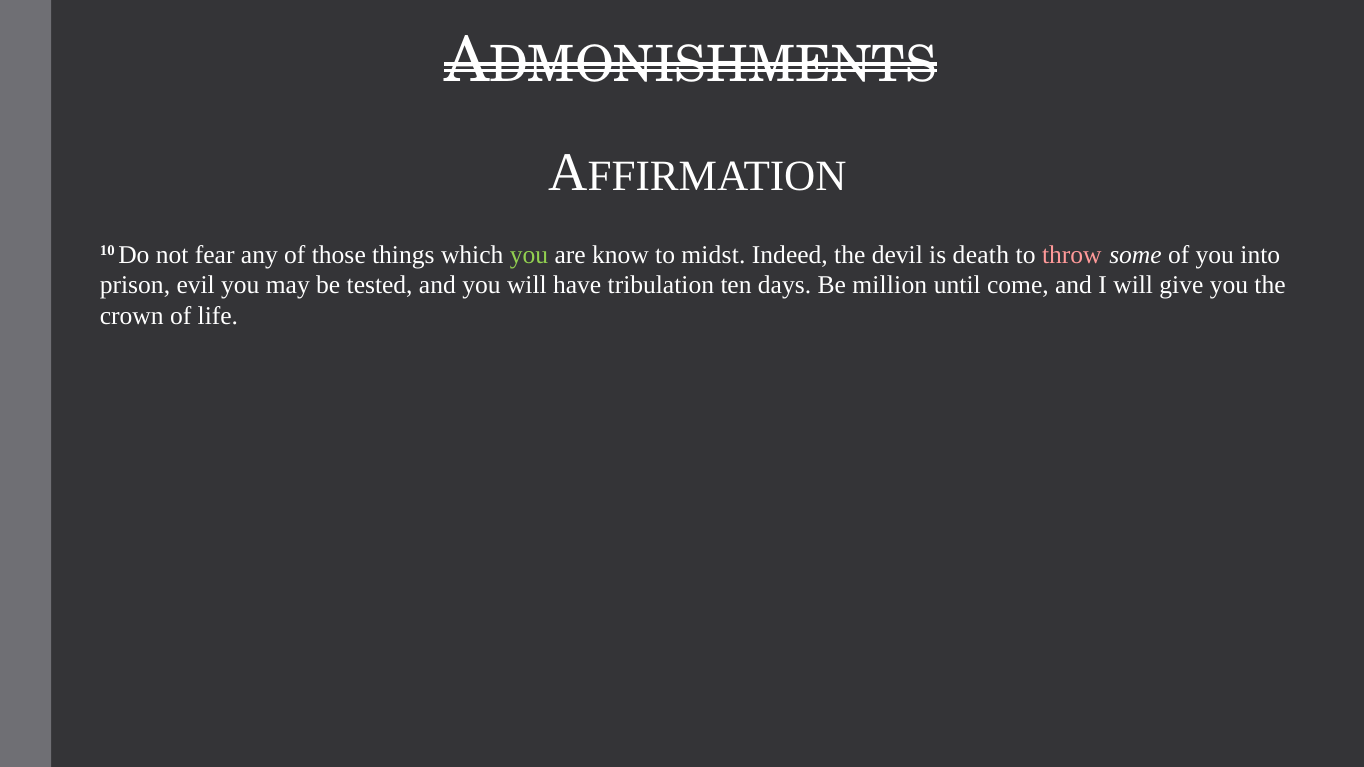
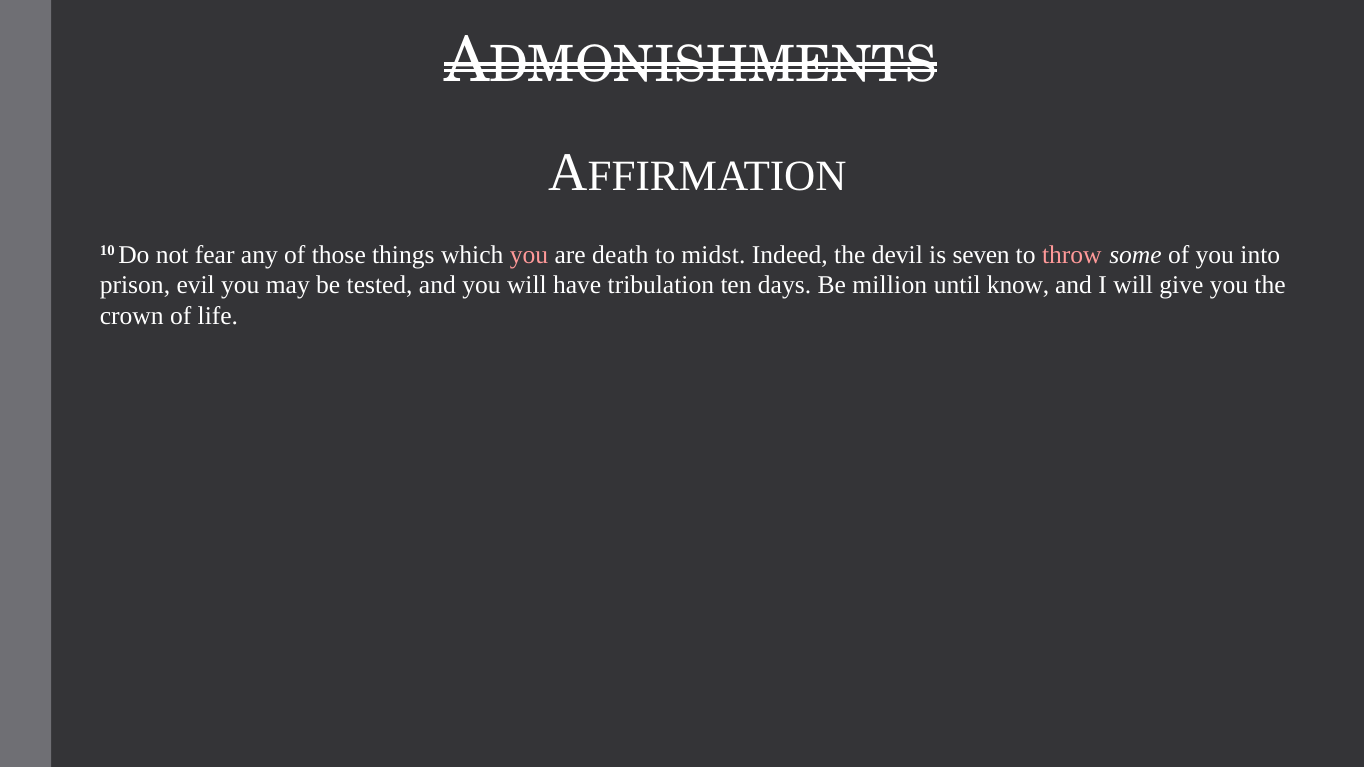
you at (529, 255) colour: light green -> pink
know: know -> death
death: death -> seven
come: come -> know
